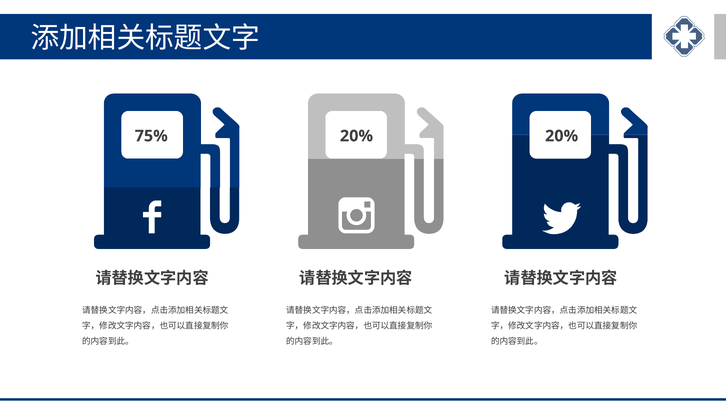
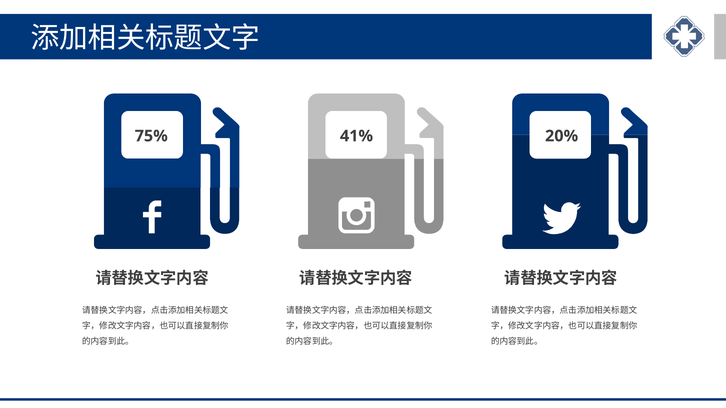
75% 20%: 20% -> 41%
